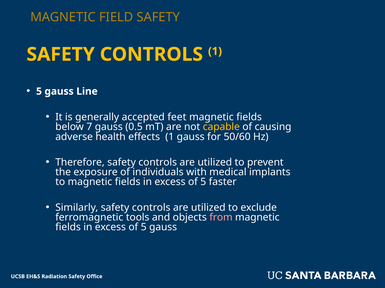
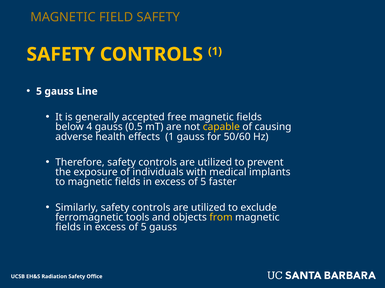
feet: feet -> free
7: 7 -> 4
from colour: pink -> yellow
